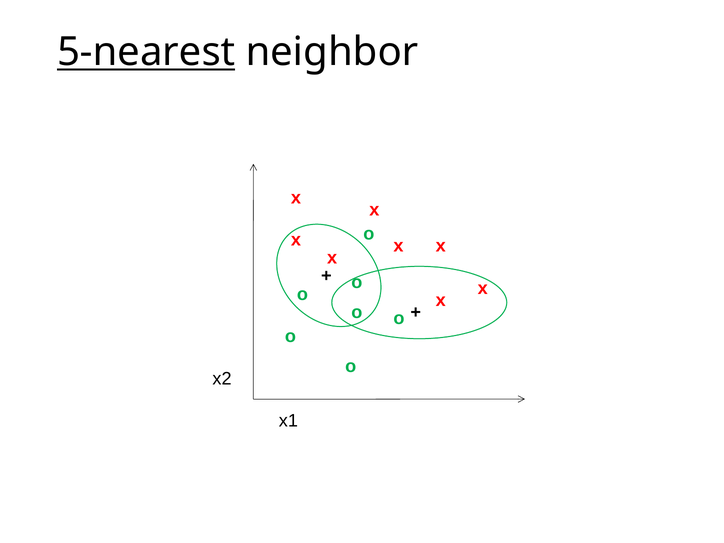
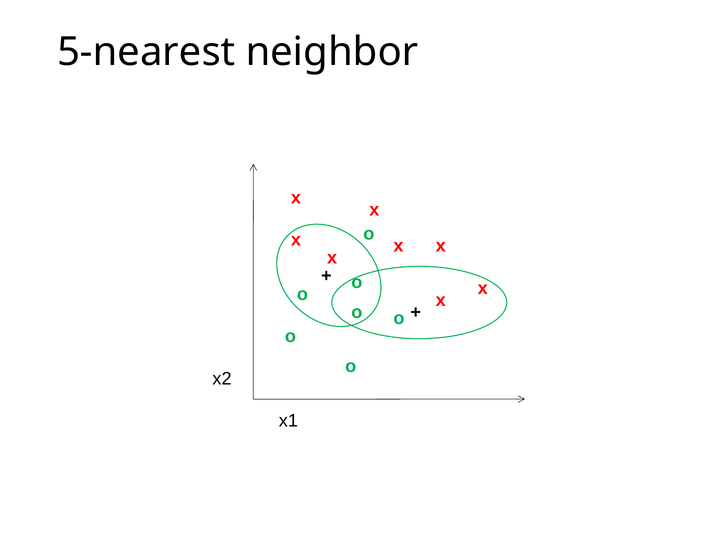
5-nearest underline: present -> none
